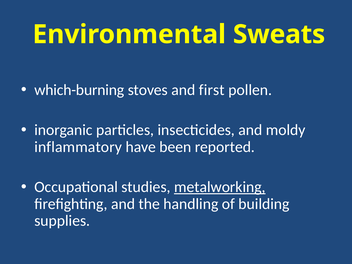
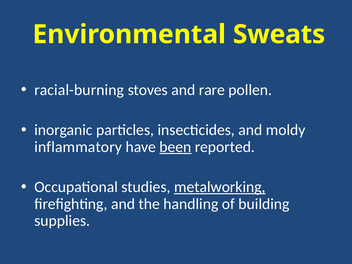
which-burning: which-burning -> racial-burning
first: first -> rare
been underline: none -> present
